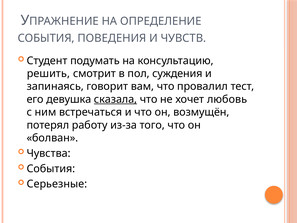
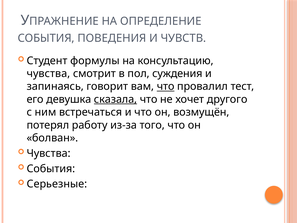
подумать: подумать -> формулы
решить at (48, 73): решить -> чувства
что at (166, 86) underline: none -> present
любовь: любовь -> другого
